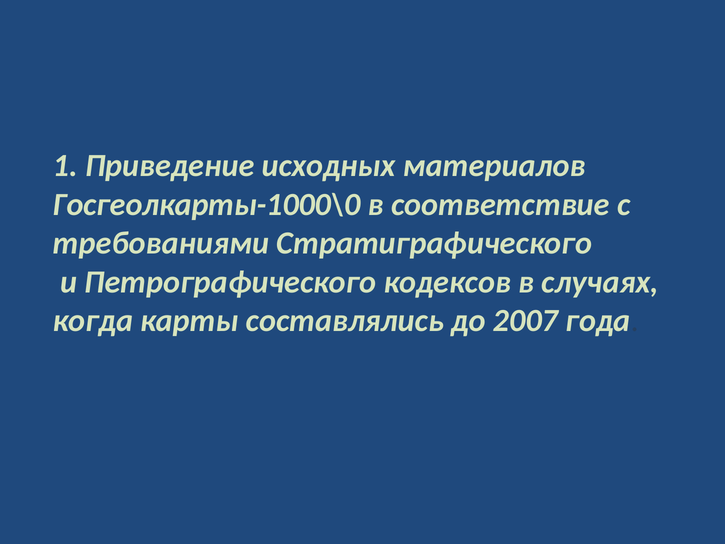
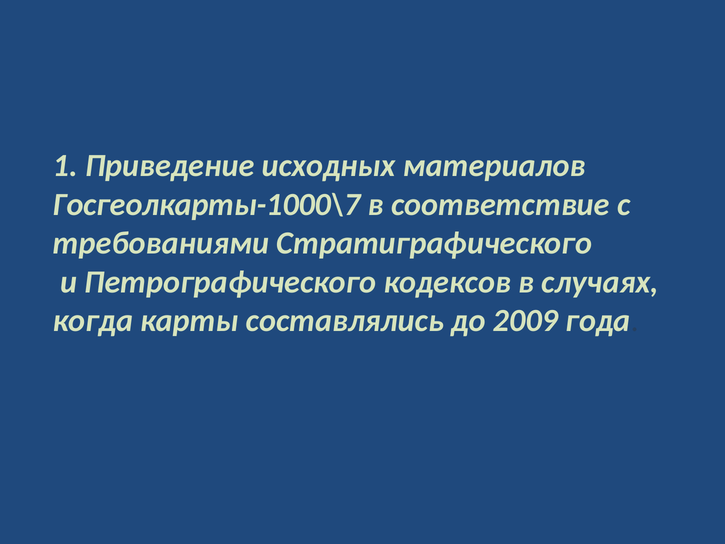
Госгеолкарты-1000\0: Госгеолкарты-1000\0 -> Госгеолкарты-1000\7
2007: 2007 -> 2009
